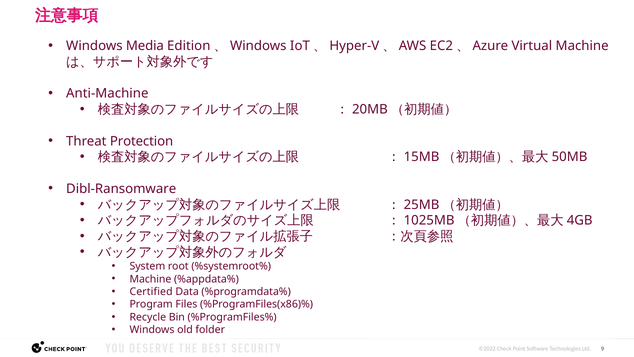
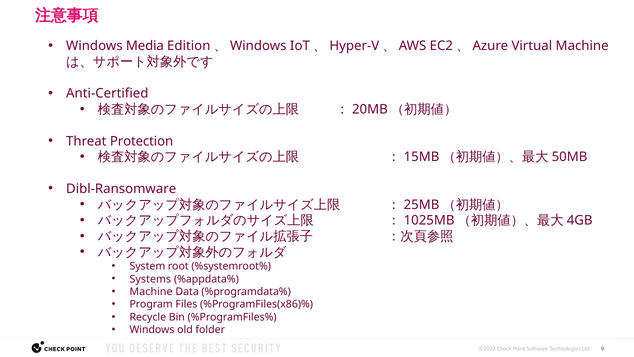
Anti-Machine: Anti-Machine -> Anti-Certified
Machine at (150, 279): Machine -> Systems
Certified at (151, 292): Certified -> Machine
